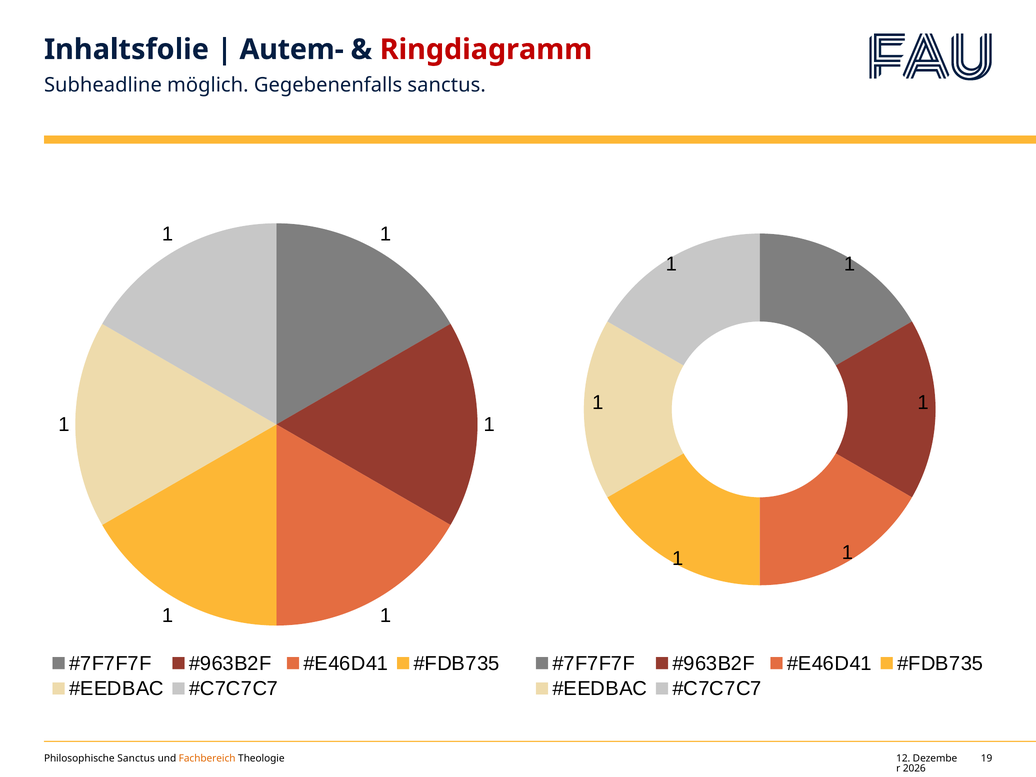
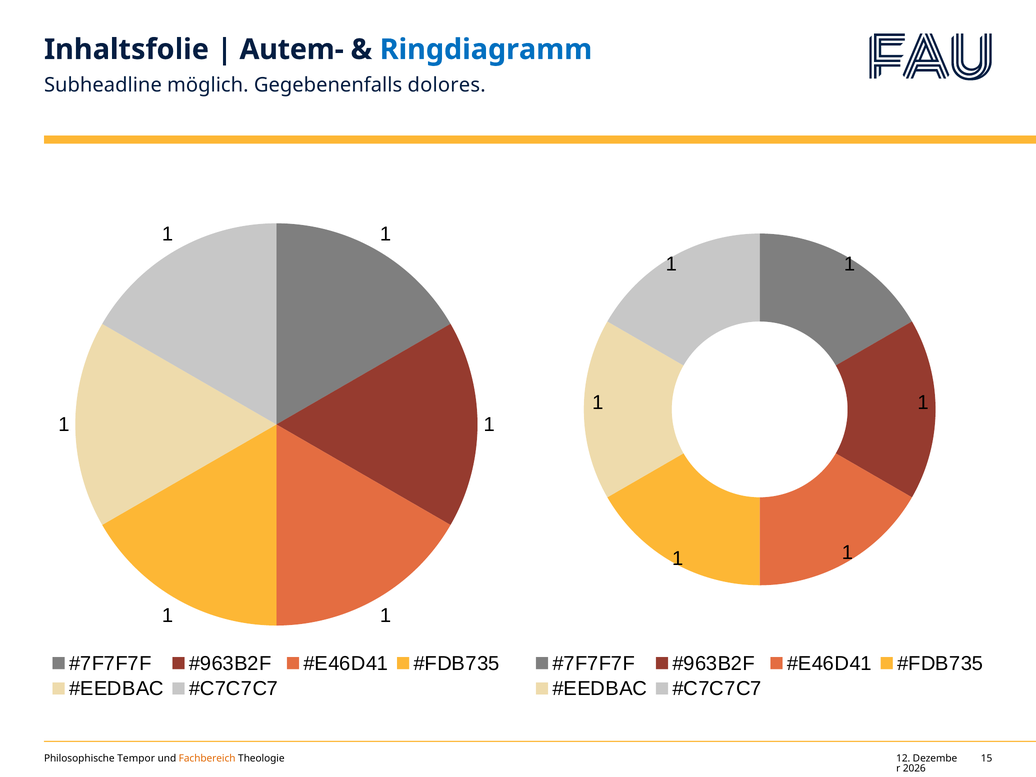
Ringdiagramm colour: red -> blue
Gegebenenfalls sanctus: sanctus -> dolores
Philosophische Sanctus: Sanctus -> Tempor
19: 19 -> 15
